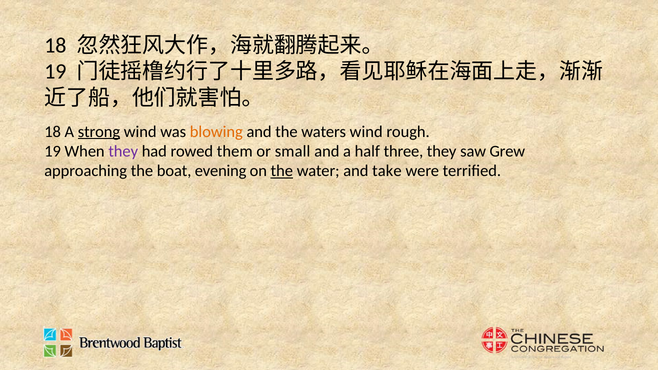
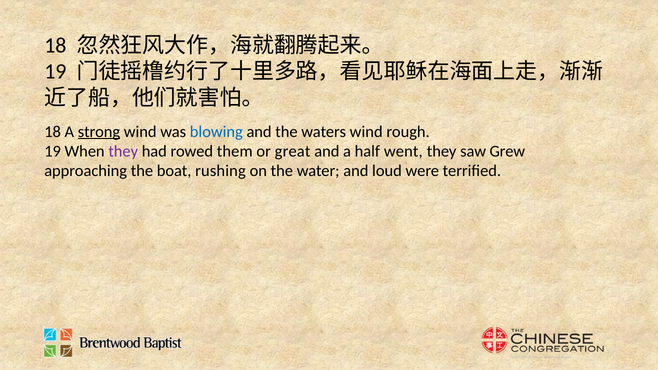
blowing colour: orange -> blue
small: small -> great
three: three -> went
evening: evening -> rushing
the at (282, 171) underline: present -> none
take: take -> loud
